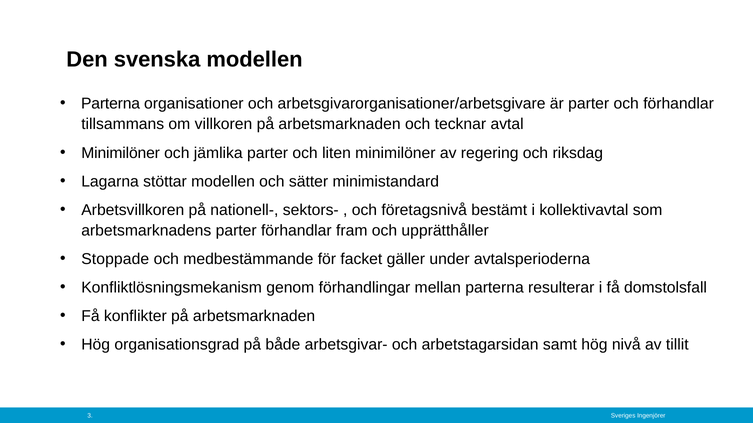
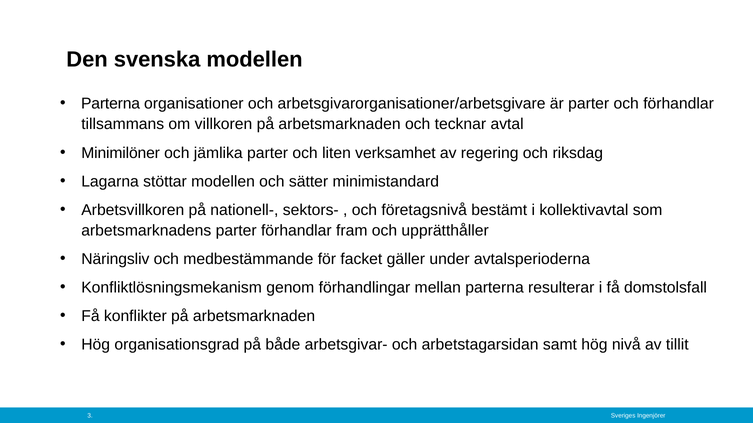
liten minimilöner: minimilöner -> verksamhet
Stoppade: Stoppade -> Näringsliv
